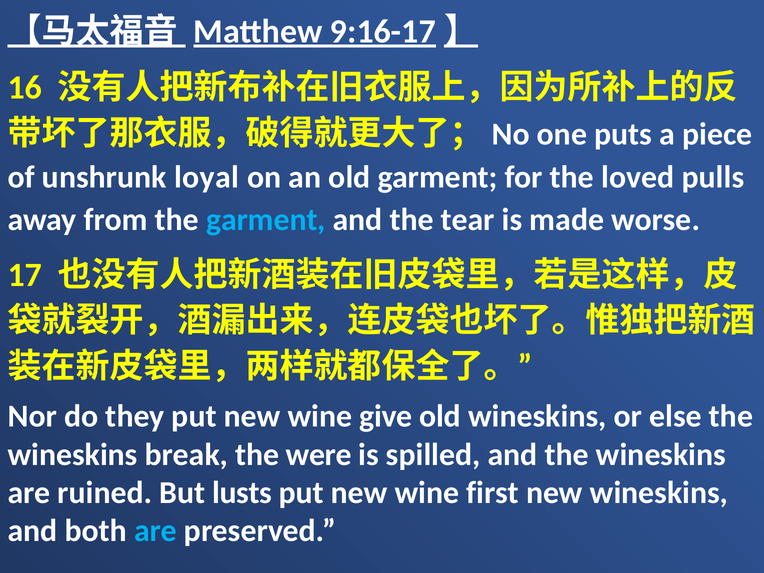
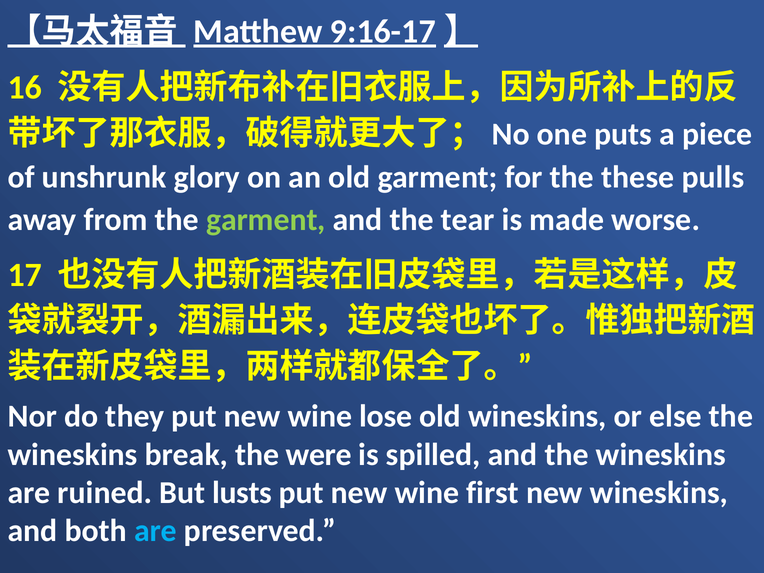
loyal: loyal -> glory
loved: loved -> these
garment at (266, 220) colour: light blue -> light green
give: give -> lose
